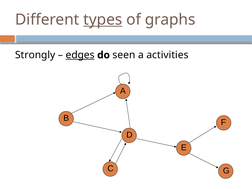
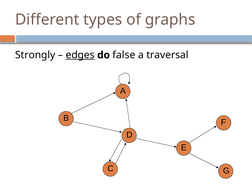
types underline: present -> none
seen: seen -> false
activities: activities -> traversal
